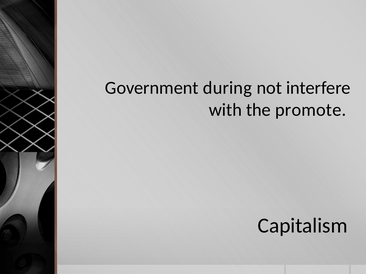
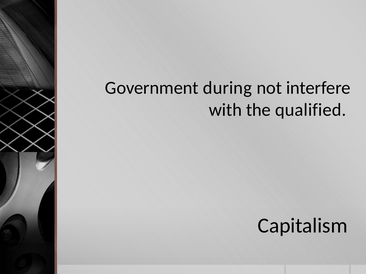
promote: promote -> qualified
